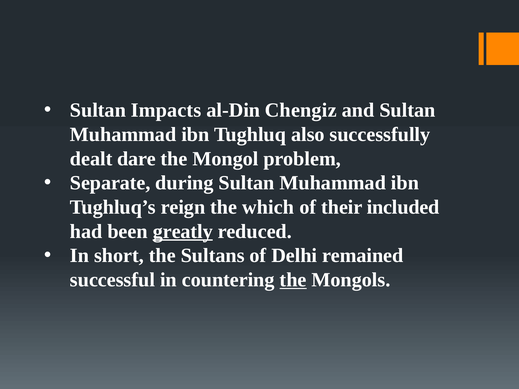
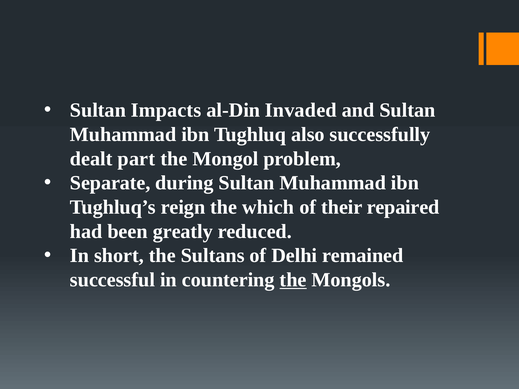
Chengiz: Chengiz -> Invaded
dare: dare -> part
included: included -> repaired
greatly underline: present -> none
